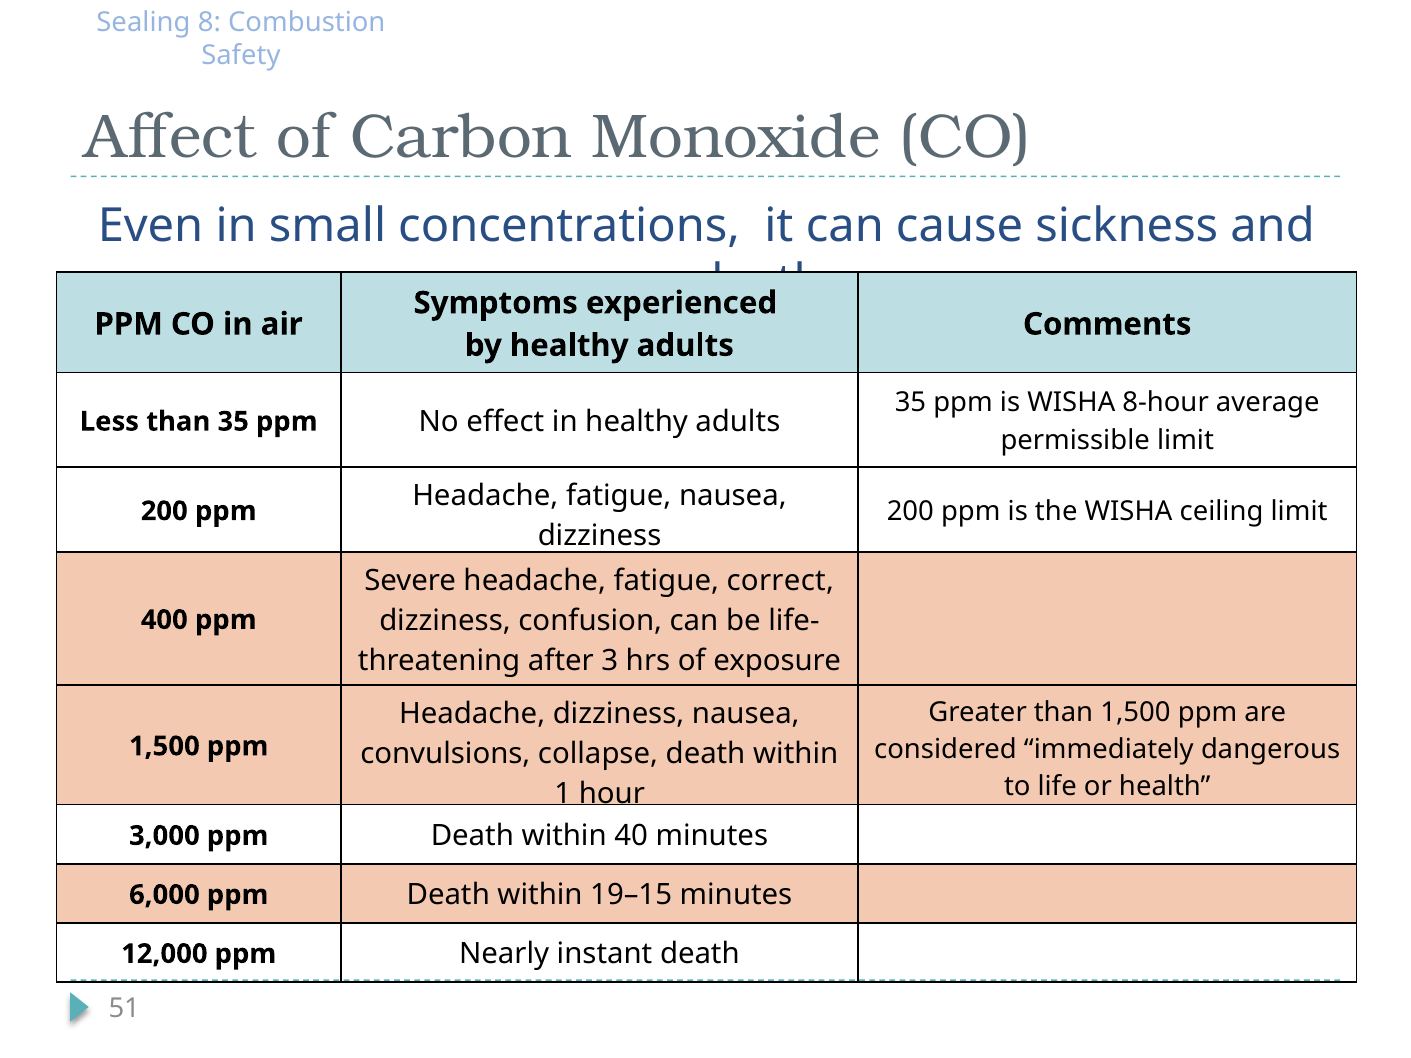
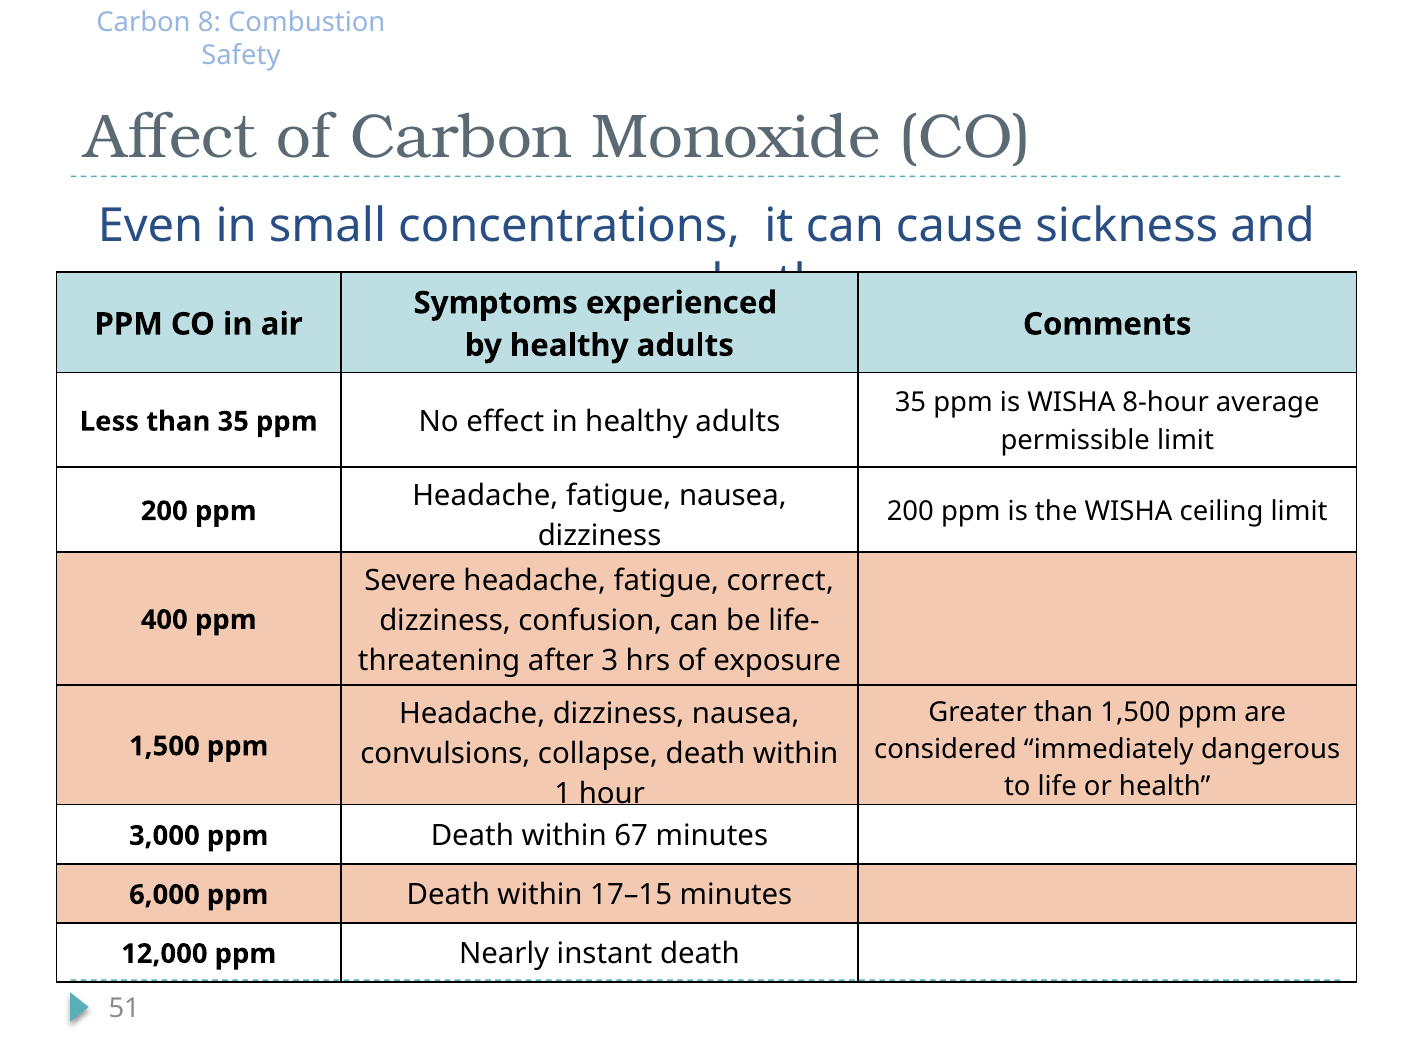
Sealing at (144, 22): Sealing -> Carbon
40: 40 -> 67
19–15: 19–15 -> 17–15
